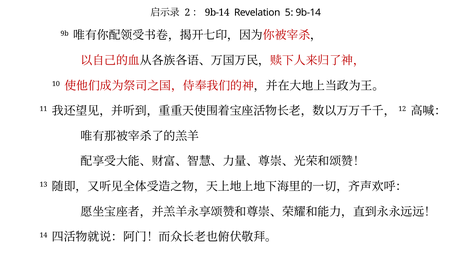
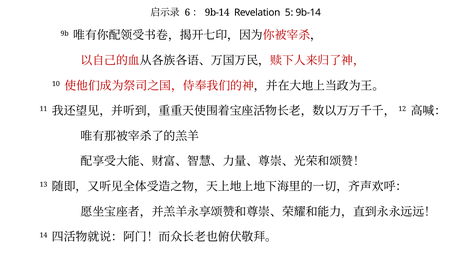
2: 2 -> 6
